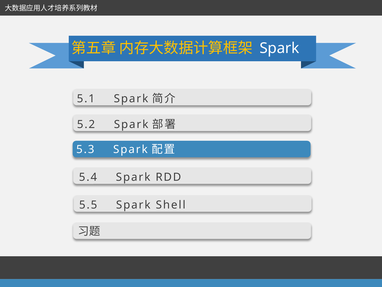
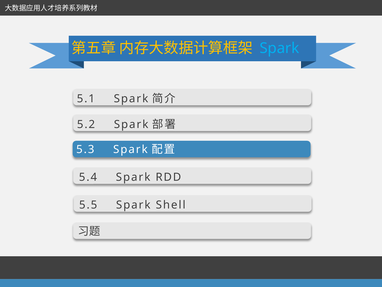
Spark at (279, 48) colour: white -> light blue
